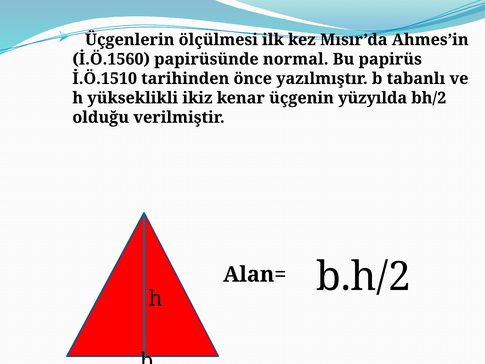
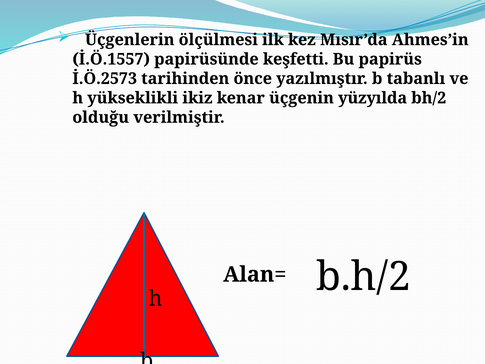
İ.Ö.1560: İ.Ö.1560 -> İ.Ö.1557
normal: normal -> keşfetti
İ.Ö.1510: İ.Ö.1510 -> İ.Ö.2573
